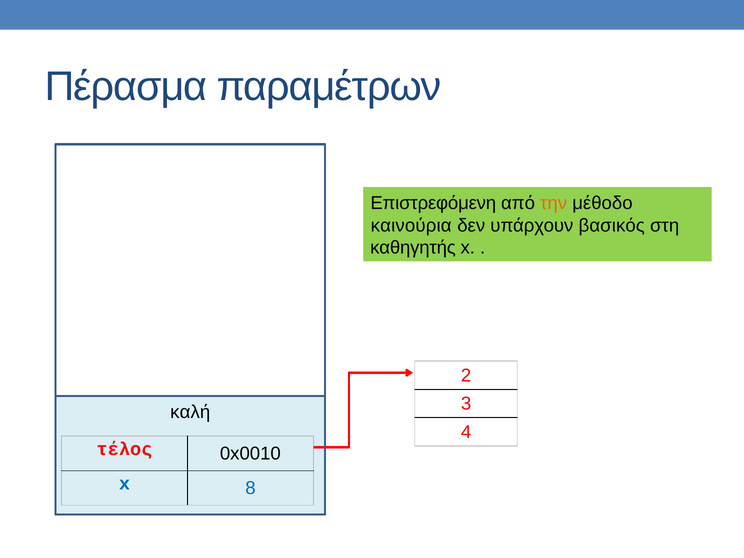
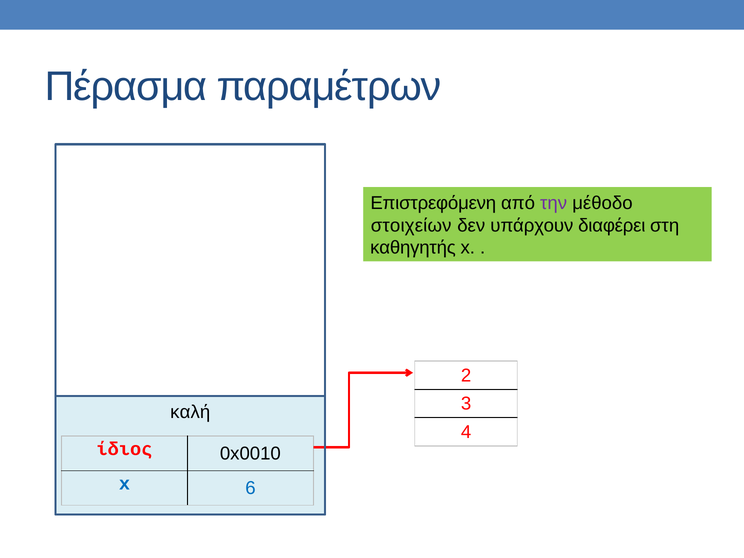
την colour: orange -> purple
καινούρια: καινούρια -> στοιχείων
βασικός: βασικός -> διαφέρει
τέλος: τέλος -> ίδιος
8: 8 -> 6
